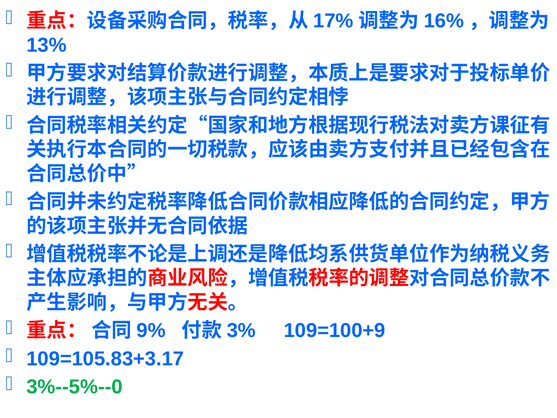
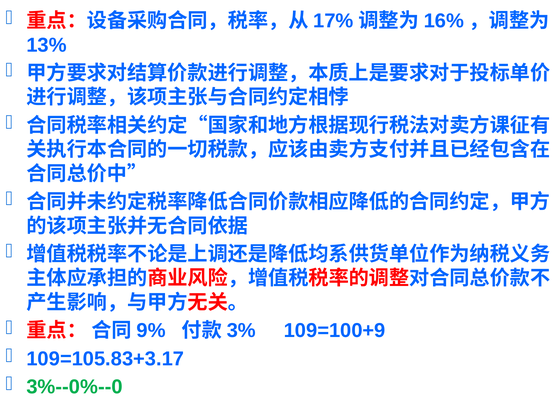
3%--5%--0: 3%--5%--0 -> 3%--0%--0
